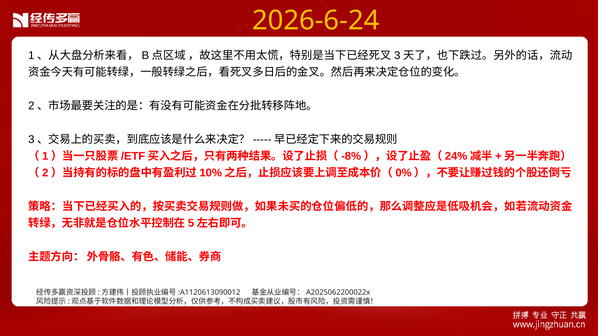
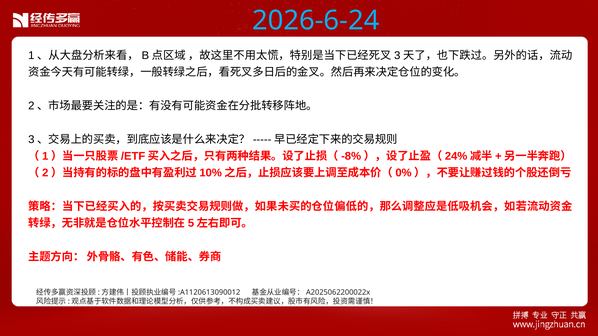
2026-6-24 colour: yellow -> light blue
